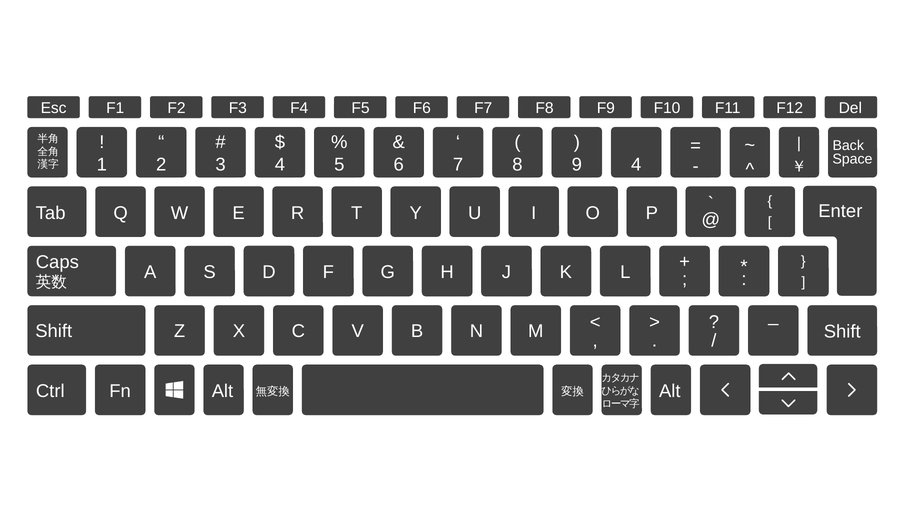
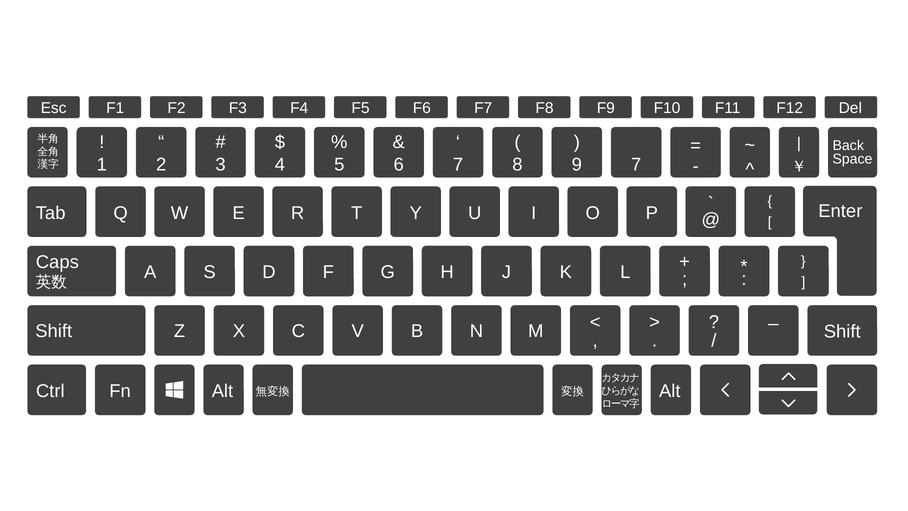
9 4: 4 -> 7
